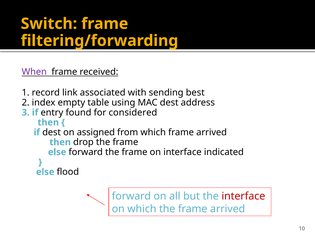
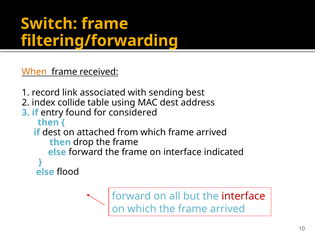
When colour: purple -> orange
empty: empty -> collide
assigned: assigned -> attached
